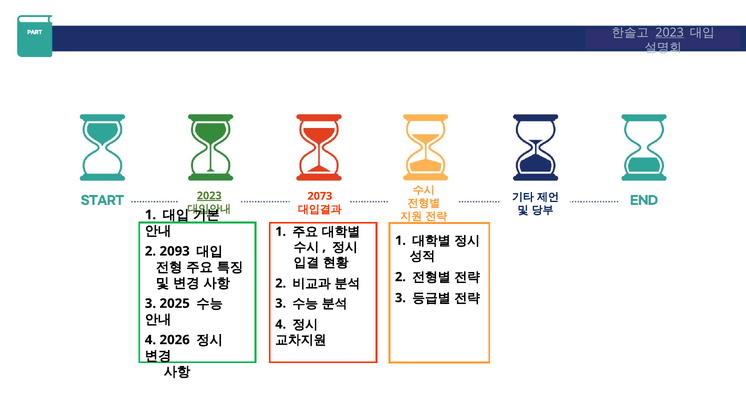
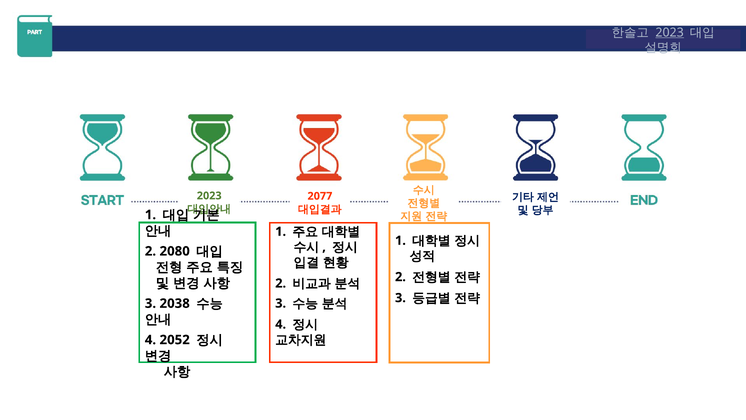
2023 at (209, 196) underline: present -> none
2073: 2073 -> 2077
2093: 2093 -> 2080
2025: 2025 -> 2038
2026: 2026 -> 2052
